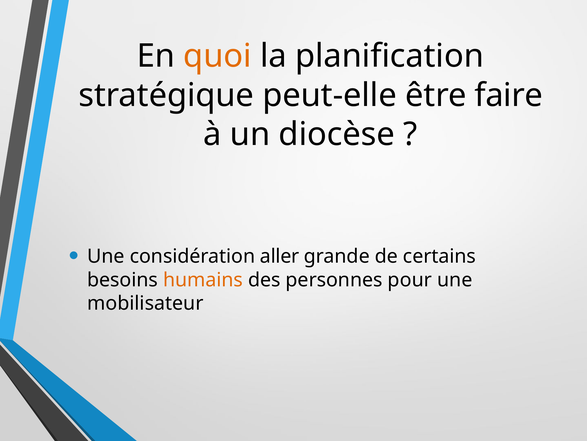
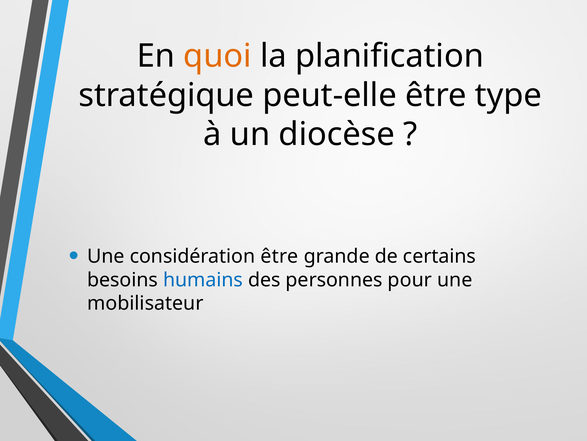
faire: faire -> type
considération aller: aller -> être
humains colour: orange -> blue
